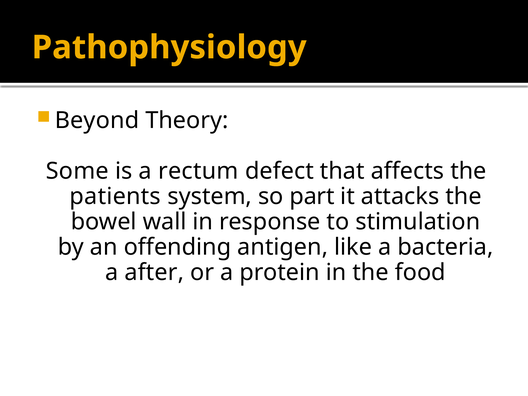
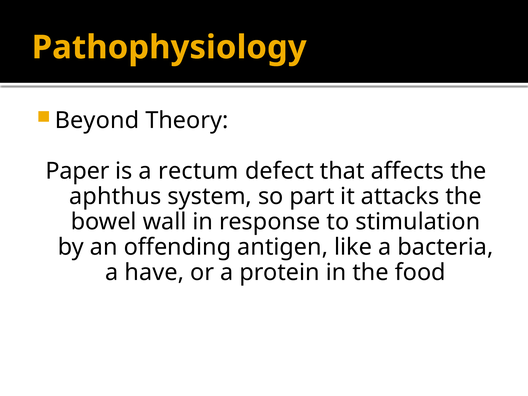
Some: Some -> Paper
patients: patients -> aphthus
after: after -> have
